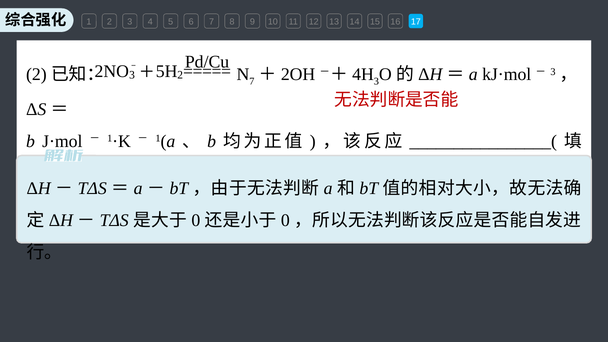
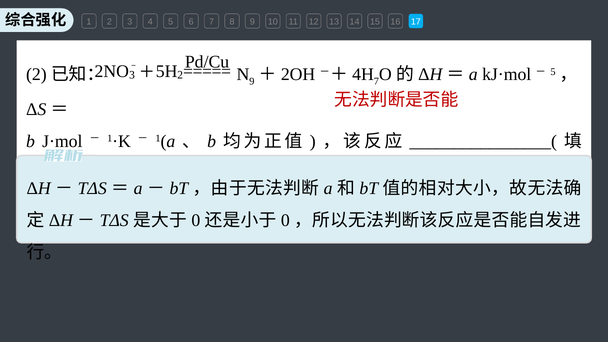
7 at (252, 82): 7 -> 9
3 at (376, 82): 3 -> 7
3 at (553, 72): 3 -> 5
